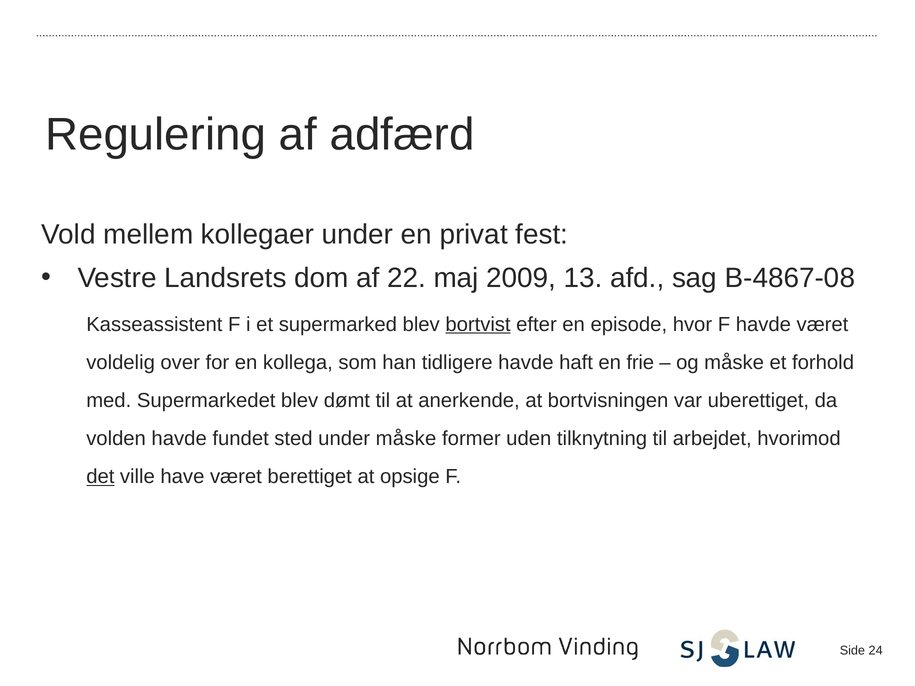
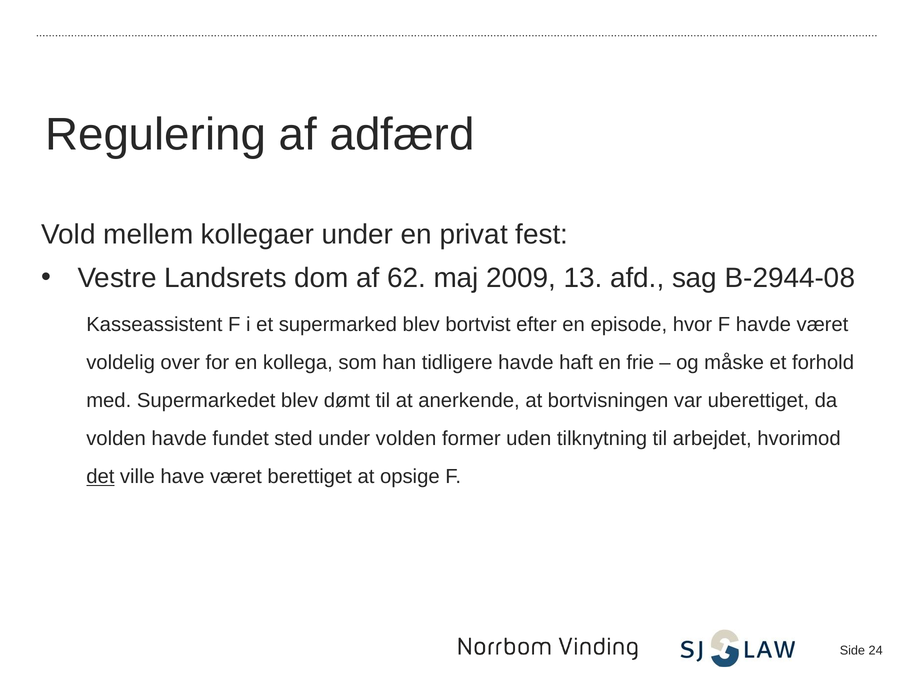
22: 22 -> 62
B-4867-08: B-4867-08 -> B-2944-08
bortvist underline: present -> none
under måske: måske -> volden
